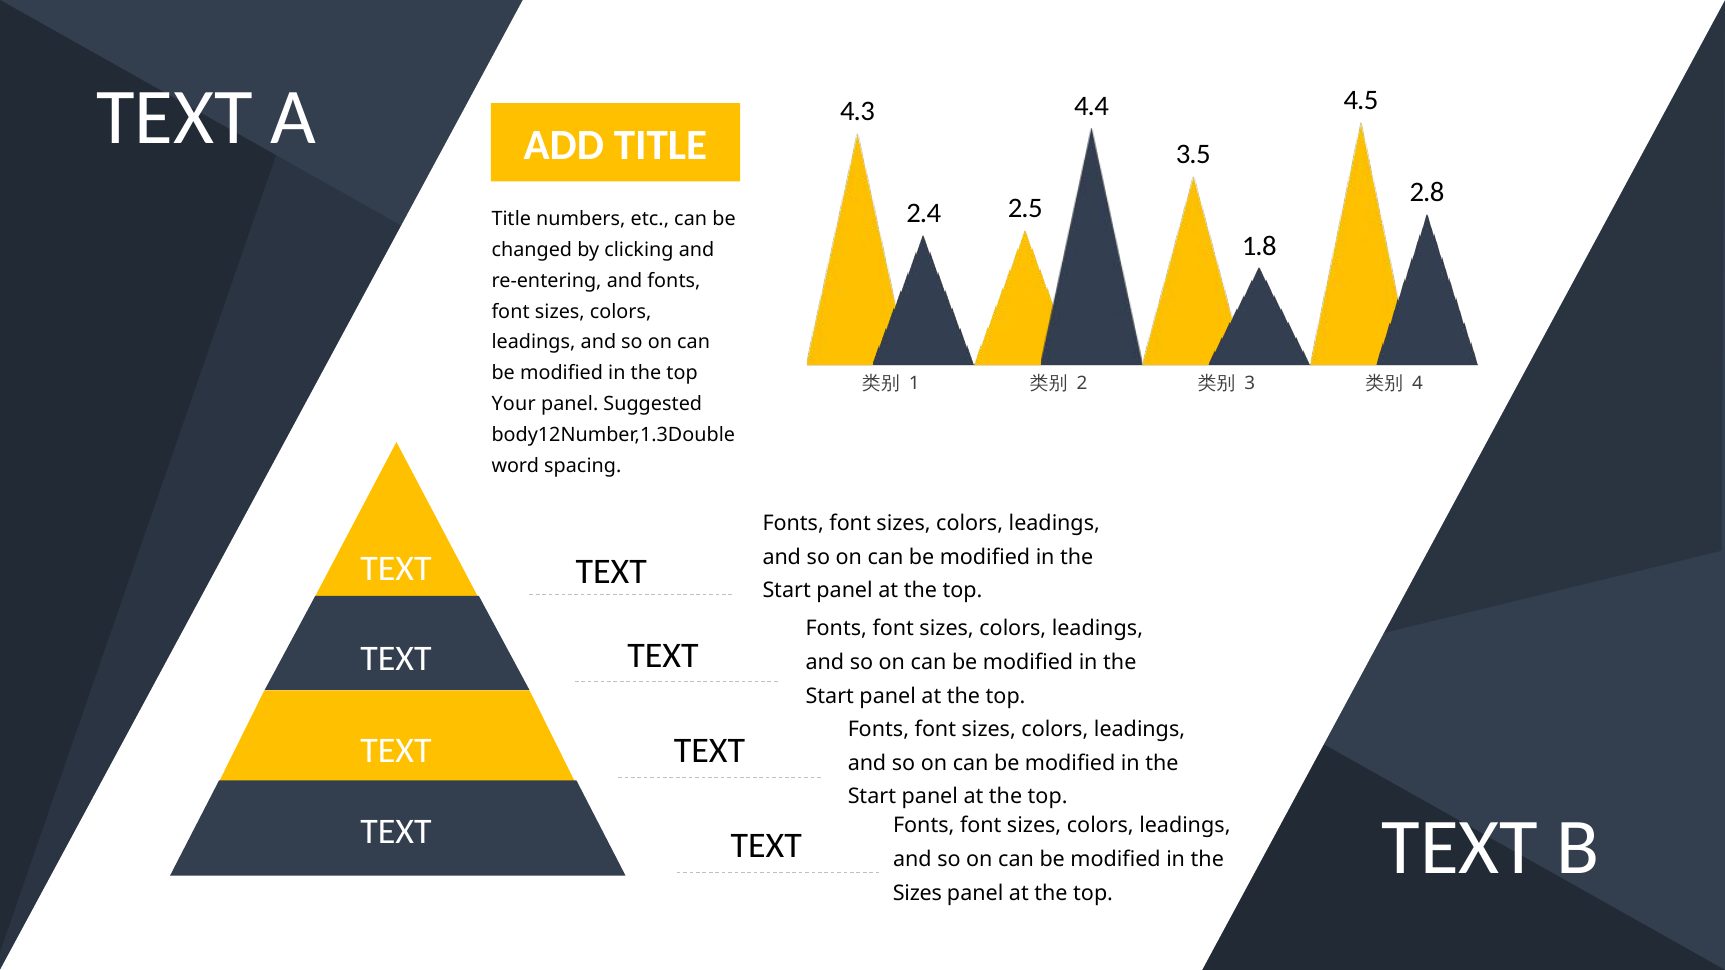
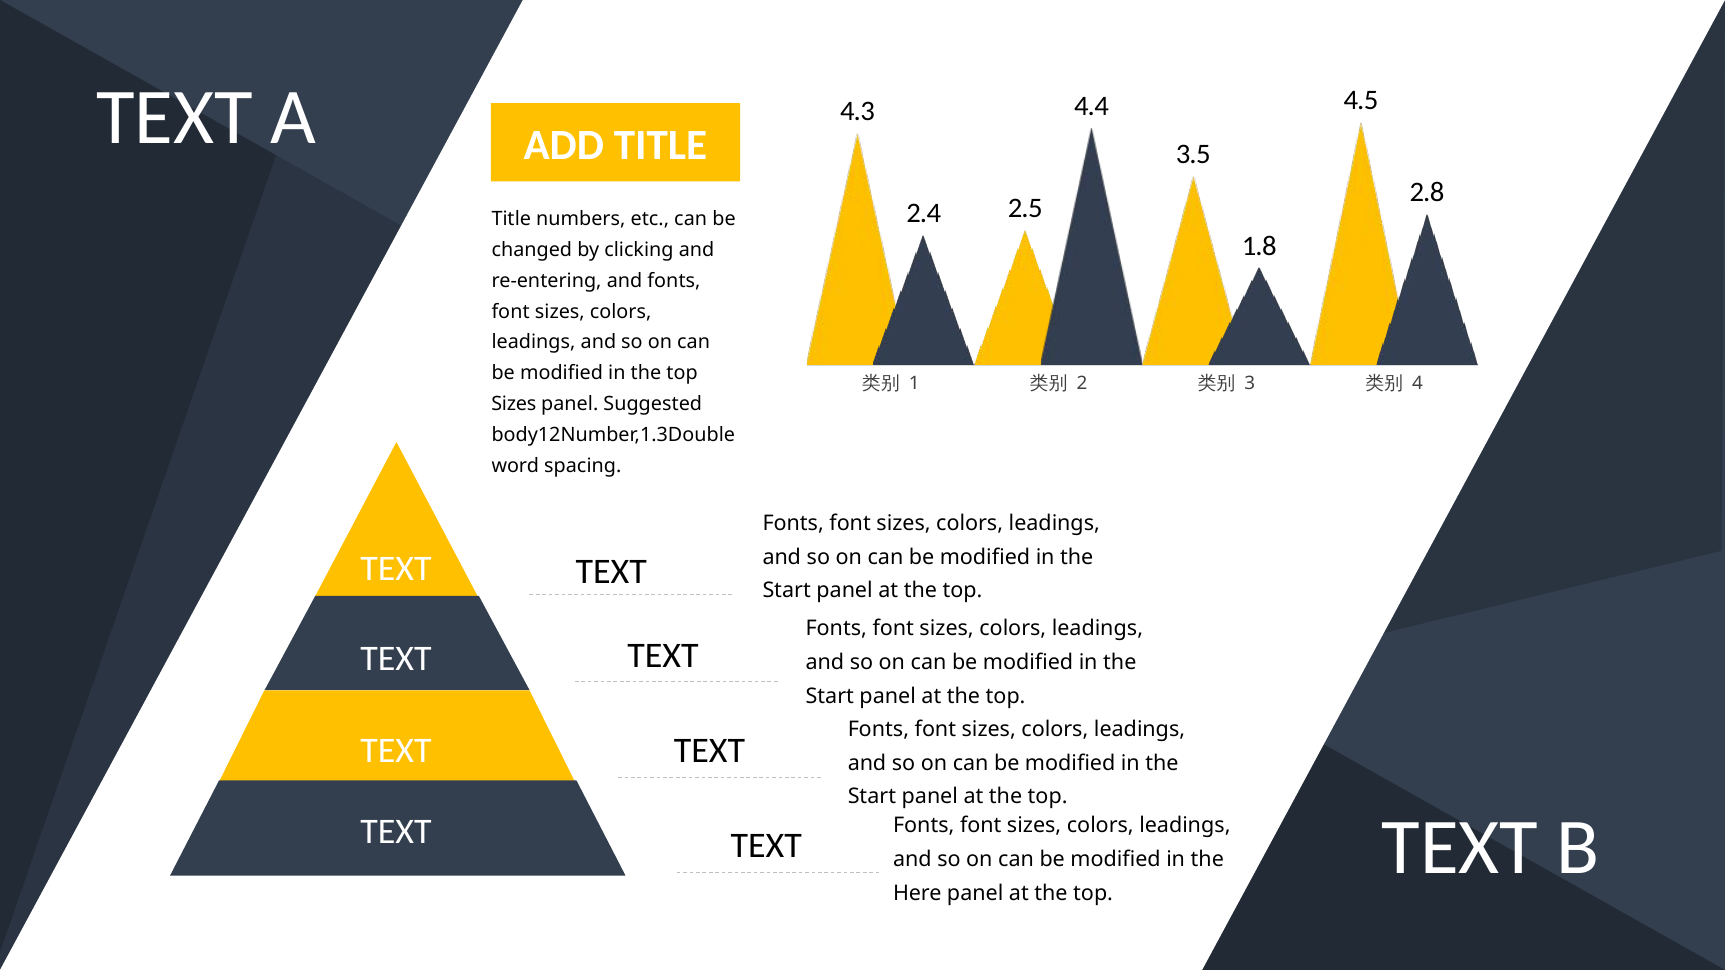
Your at (514, 404): Your -> Sizes
Sizes at (917, 893): Sizes -> Here
